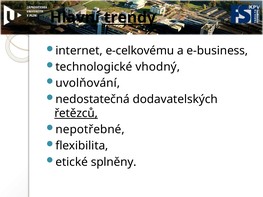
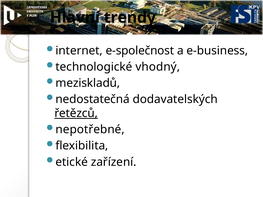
trendy underline: present -> none
e-celkovému: e-celkovému -> e-společnost
uvolňování: uvolňování -> meziskladů
splněny: splněny -> zařízení
